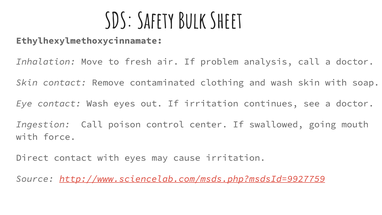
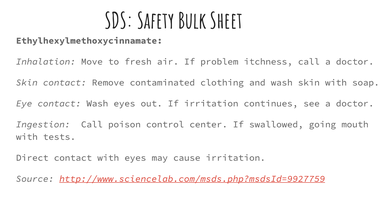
analysis: analysis -> itchness
force: force -> tests
